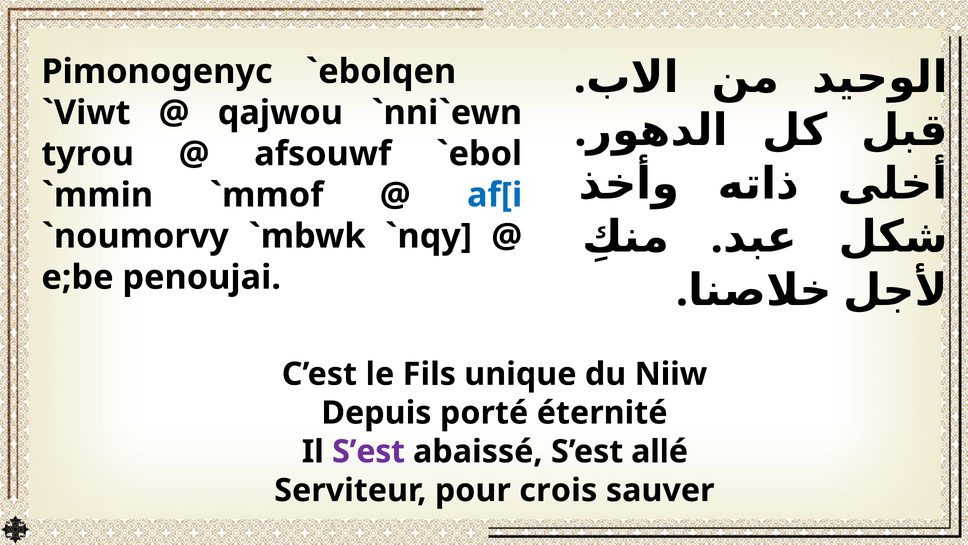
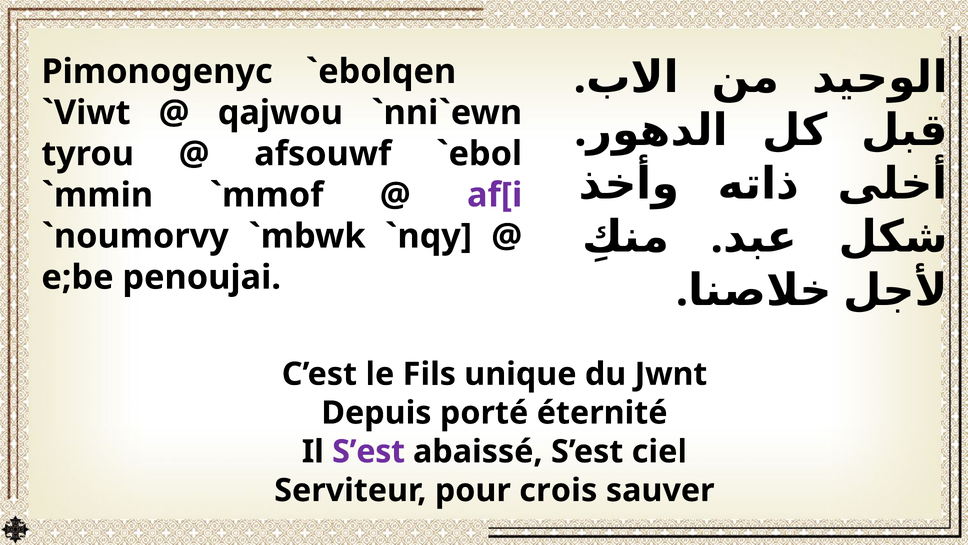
af[i colour: blue -> purple
Niiw: Niiw -> Jwnt
allé: allé -> ciel
